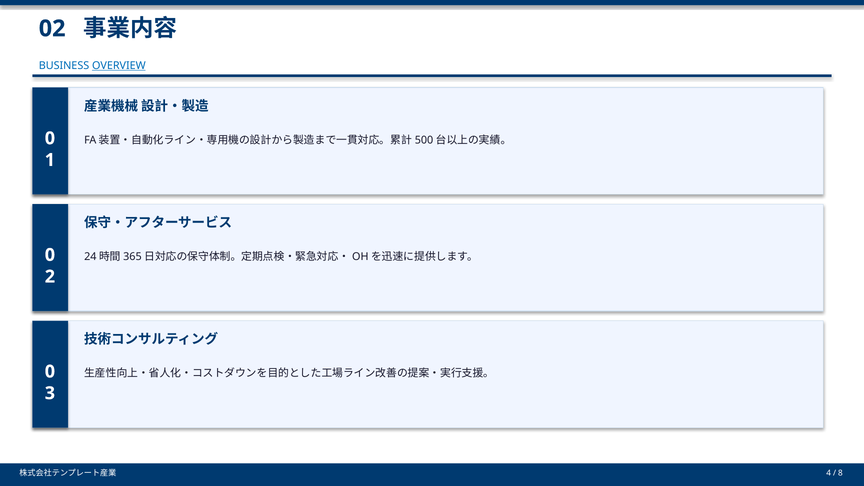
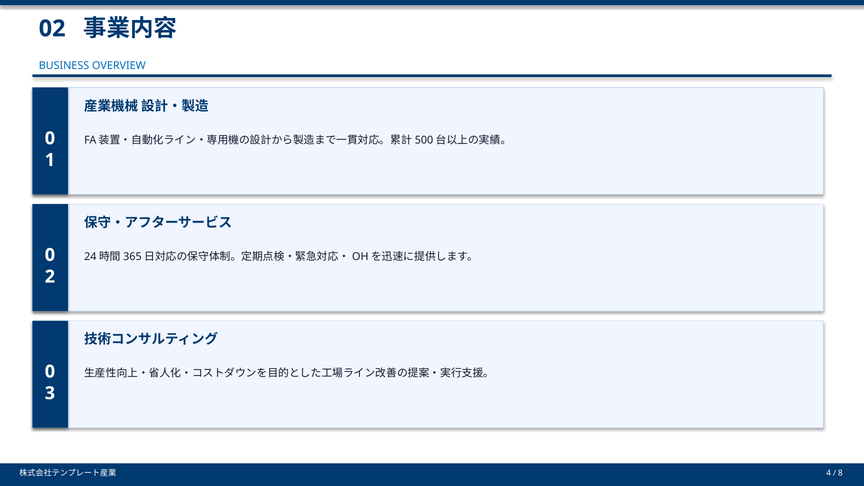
OVERVIEW underline: present -> none
